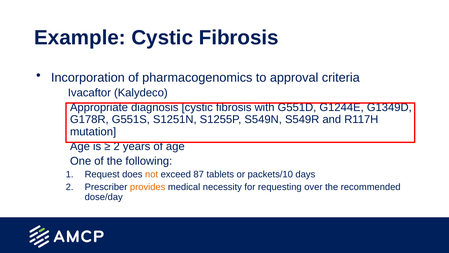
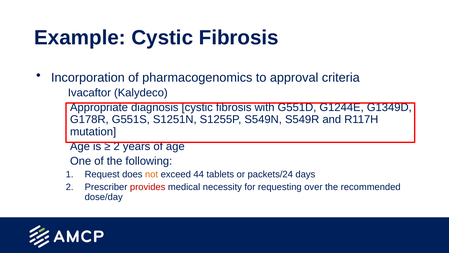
87: 87 -> 44
packets/10: packets/10 -> packets/24
provides colour: orange -> red
